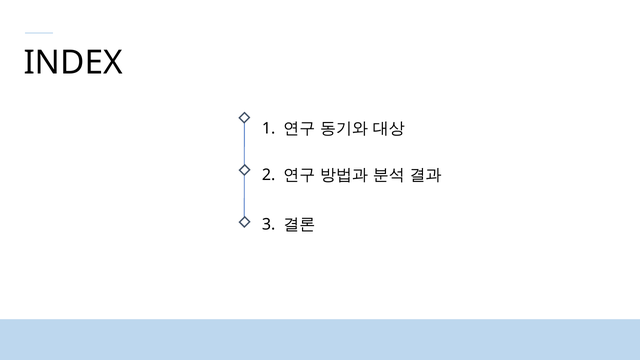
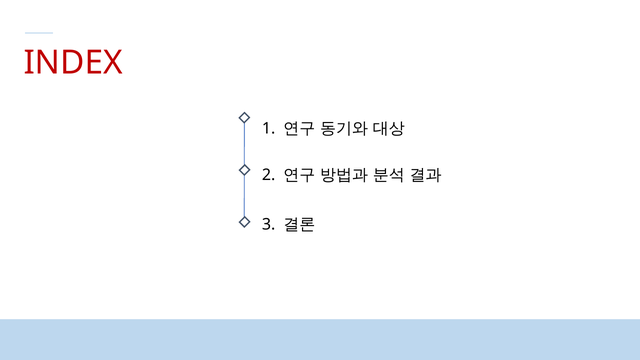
INDEX colour: black -> red
